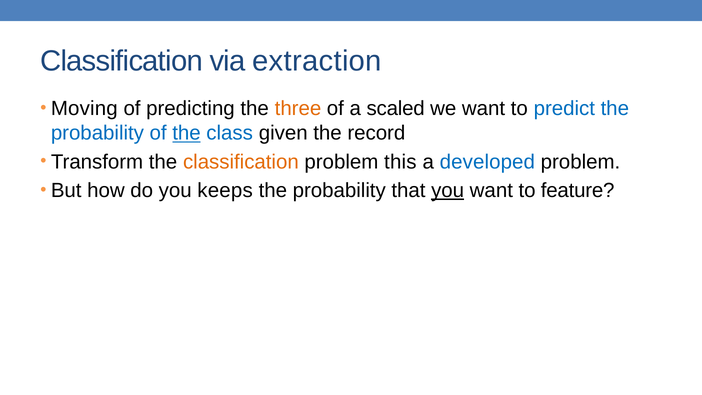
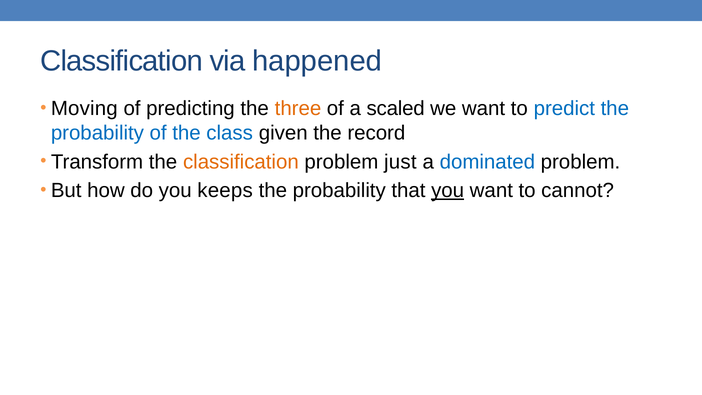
extraction: extraction -> happened
the at (186, 133) underline: present -> none
this: this -> just
developed: developed -> dominated
feature: feature -> cannot
